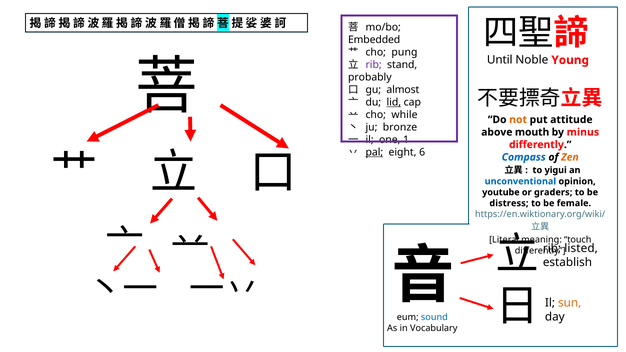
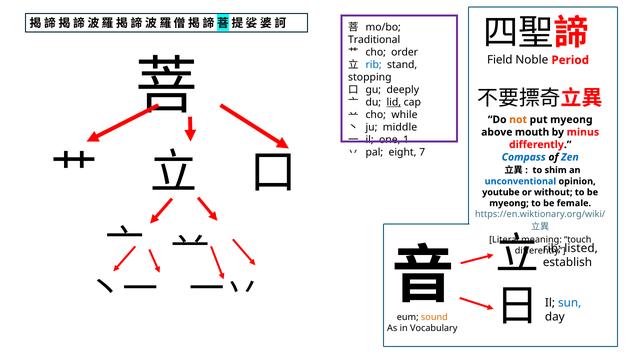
Embedded: Embedded -> Traditional
pung: pung -> order
Until: Until -> Field
Young: Young -> Period
rib at (374, 65) colour: purple -> blue
probably: probably -> stopping
almost: almost -> deeply
put attitude: attitude -> myeong
bronze: bronze -> middle
pal underline: present -> none
6: 6 -> 7
Zen colour: orange -> blue
yigui: yigui -> shim
graders: graders -> without
distress at (509, 203): distress -> myeong
sun colour: orange -> blue
sound colour: blue -> orange
